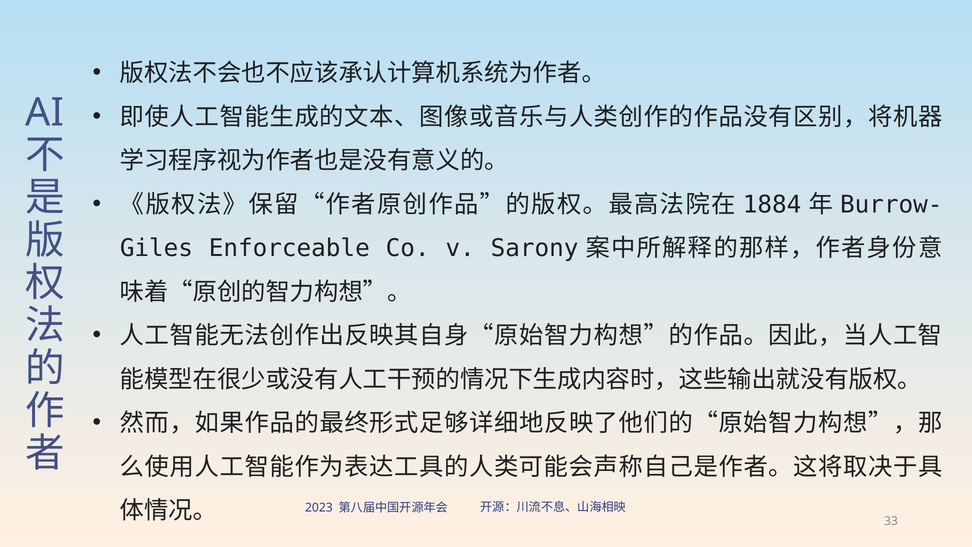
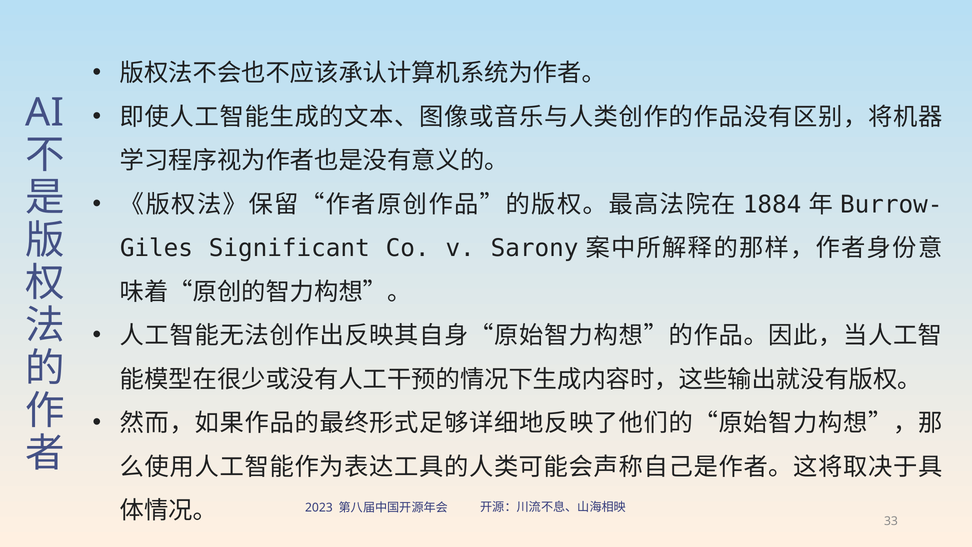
Enforceable: Enforceable -> Significant
